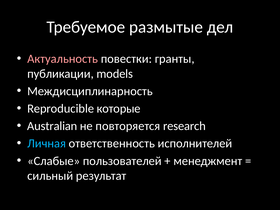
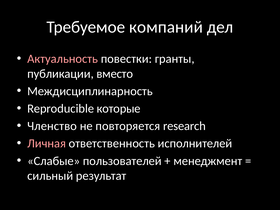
размытые: размытые -> компаний
models: models -> вместо
Australian: Australian -> Членство
Личная colour: light blue -> pink
